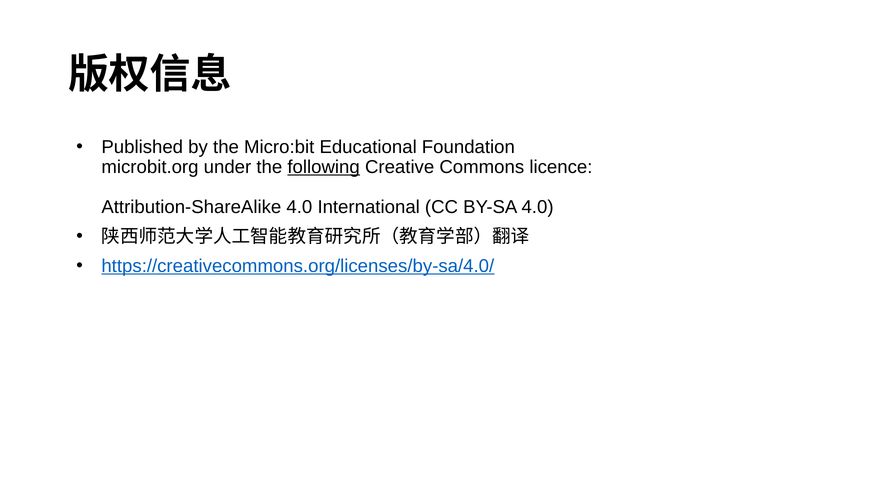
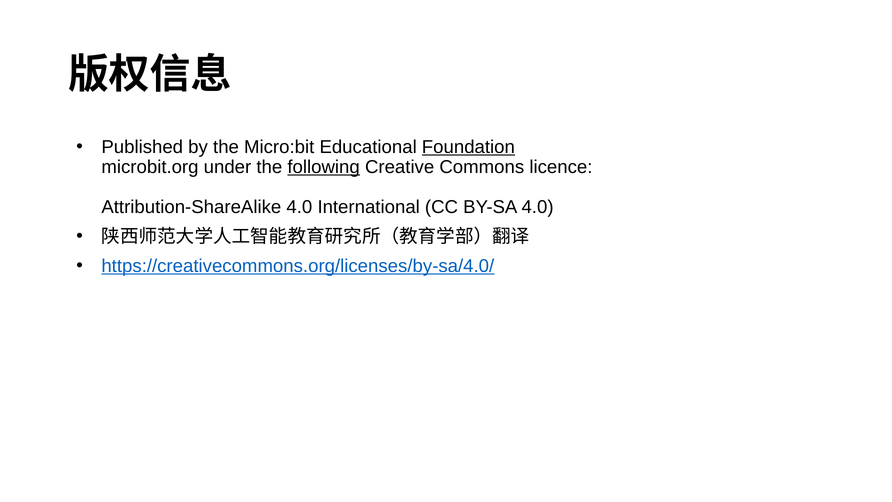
Foundation underline: none -> present
